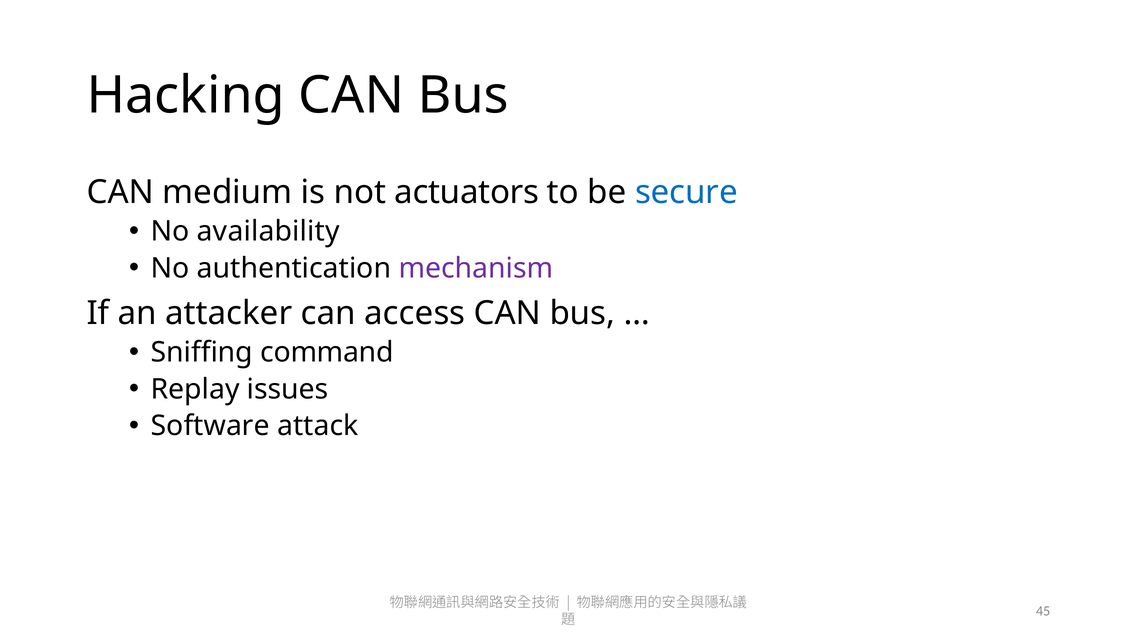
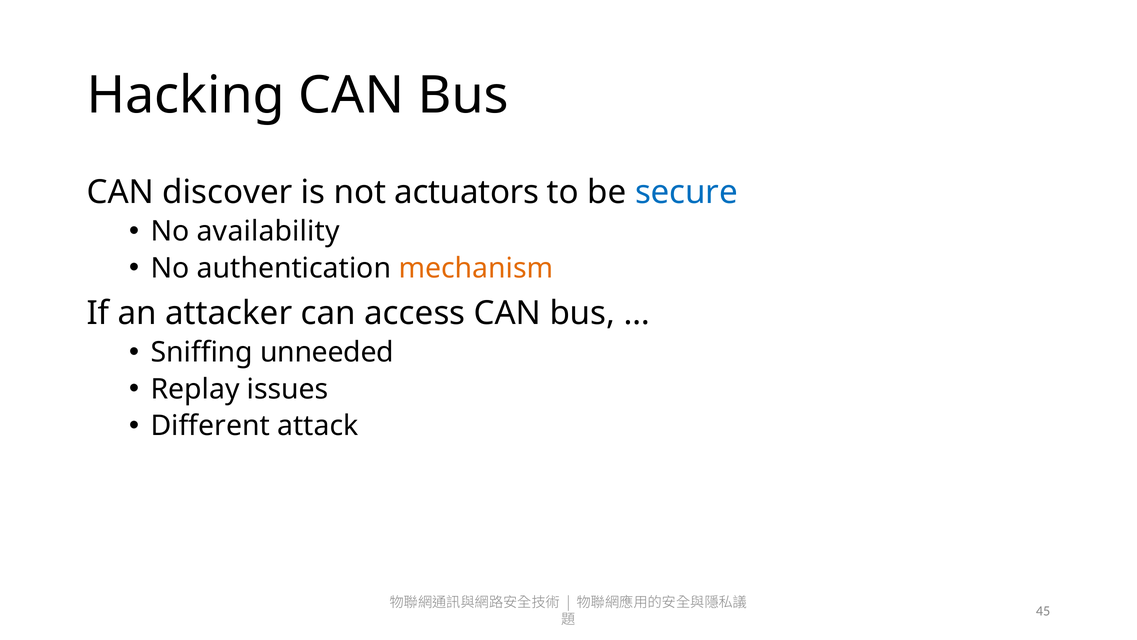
medium: medium -> discover
mechanism colour: purple -> orange
command: command -> unneeded
Software: Software -> Different
